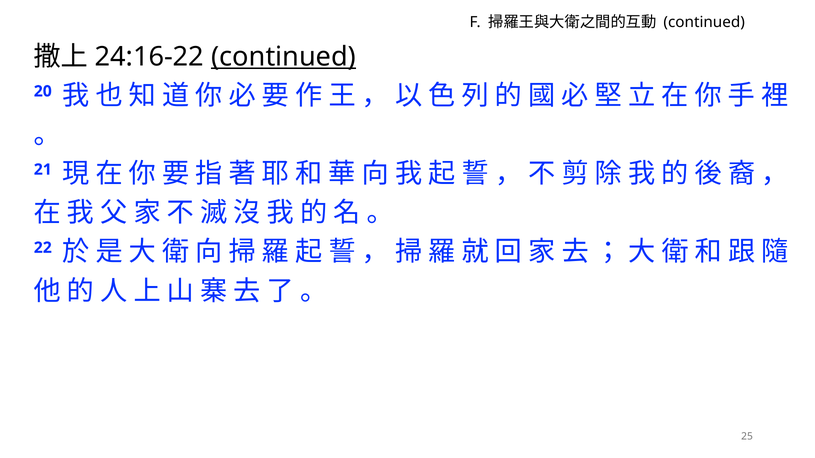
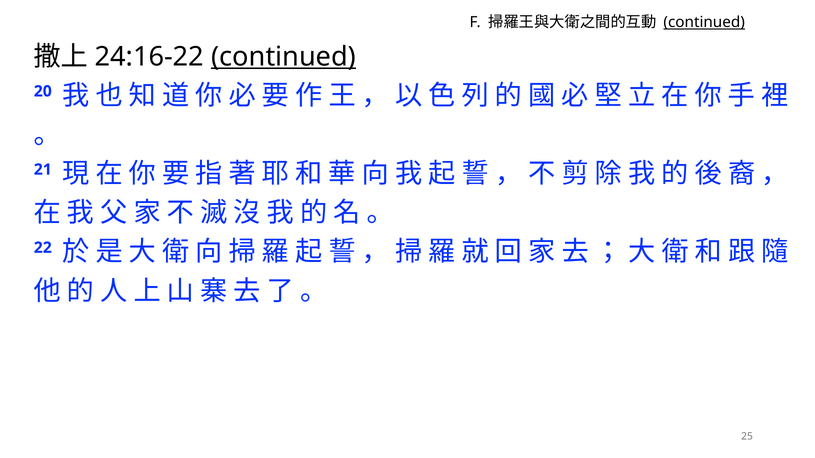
continued at (704, 22) underline: none -> present
